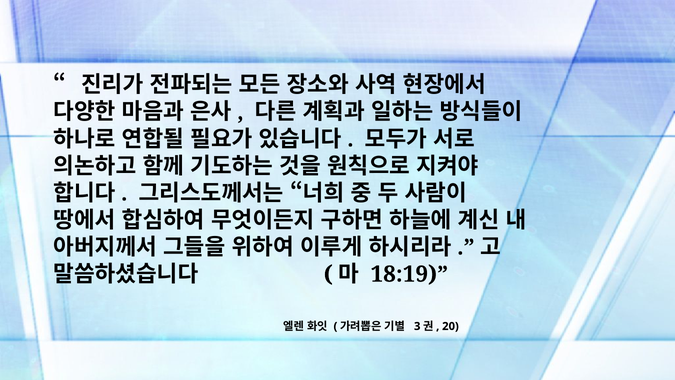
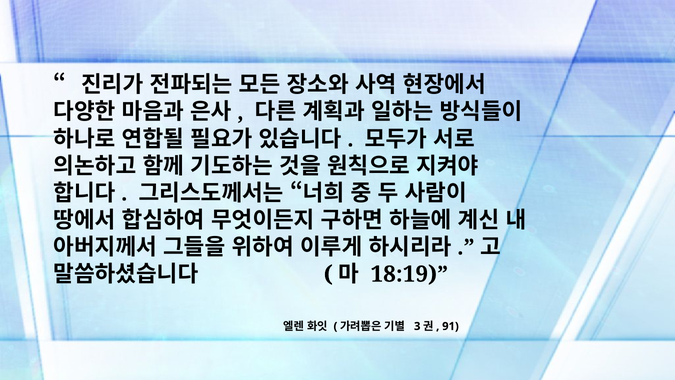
20: 20 -> 91
